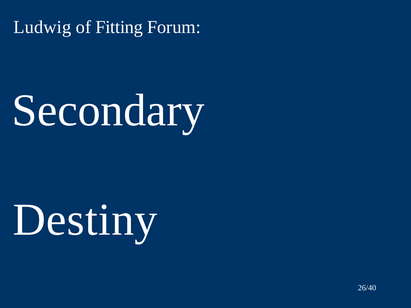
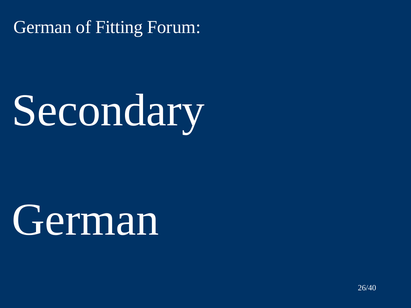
Ludwig at (42, 27): Ludwig -> German
Destiny at (85, 220): Destiny -> German
